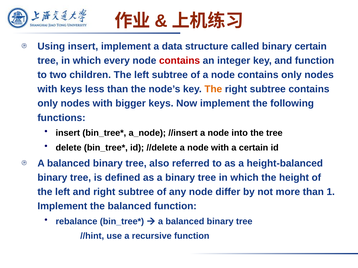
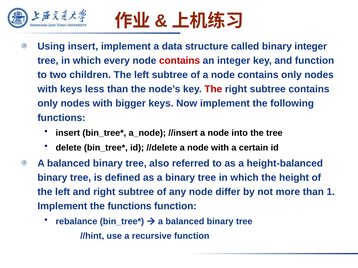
binary certain: certain -> integer
The at (213, 89) colour: orange -> red
the balanced: balanced -> functions
